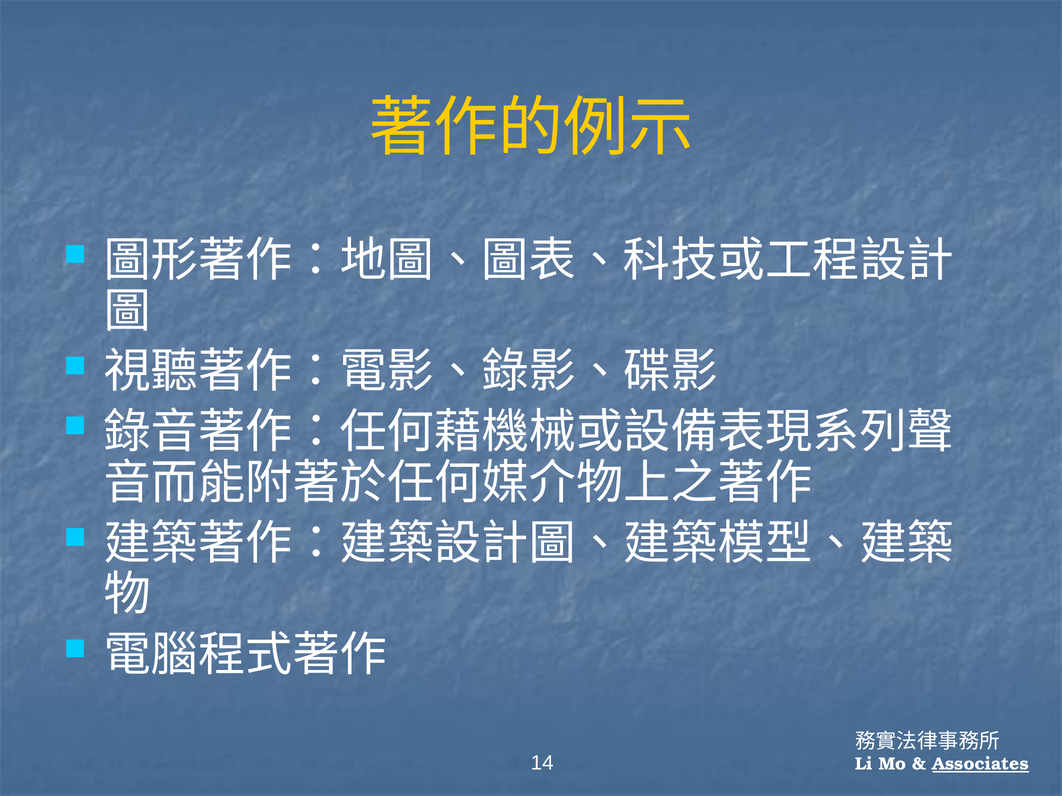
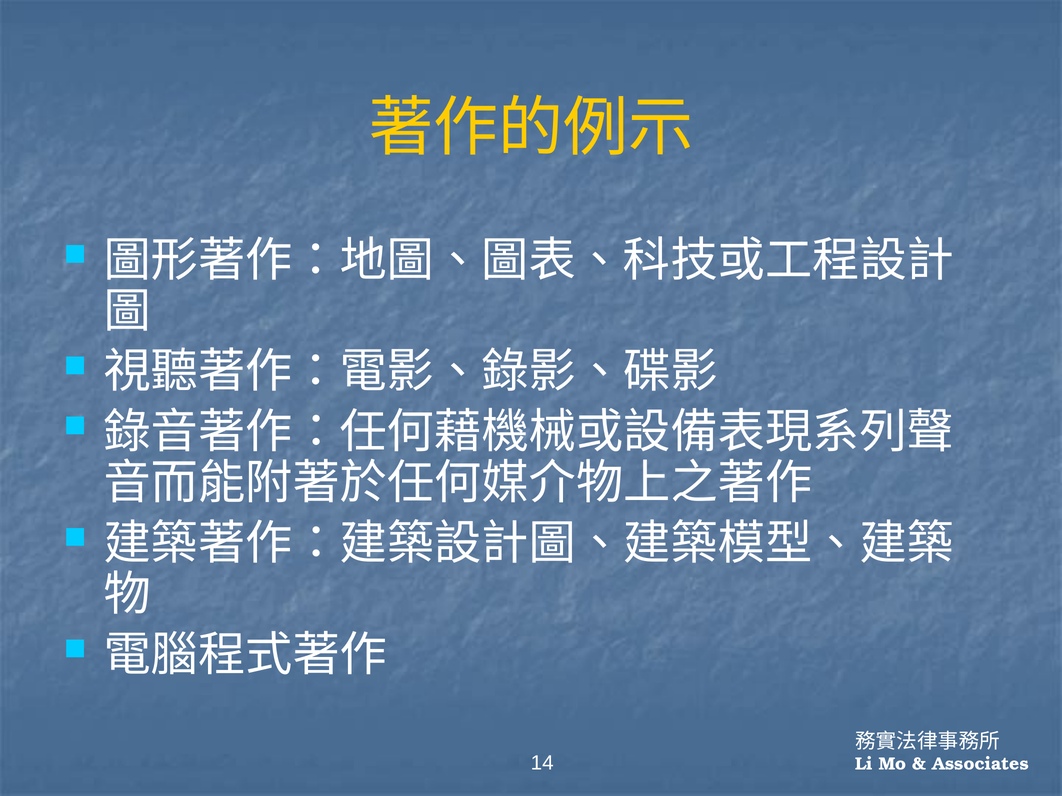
Associates underline: present -> none
